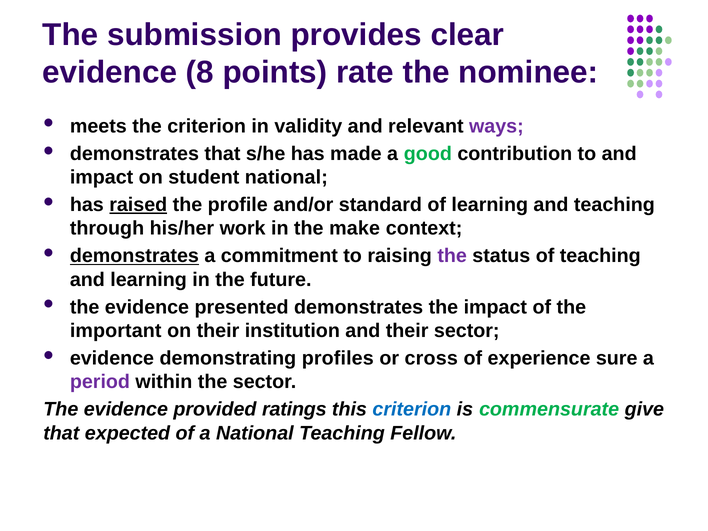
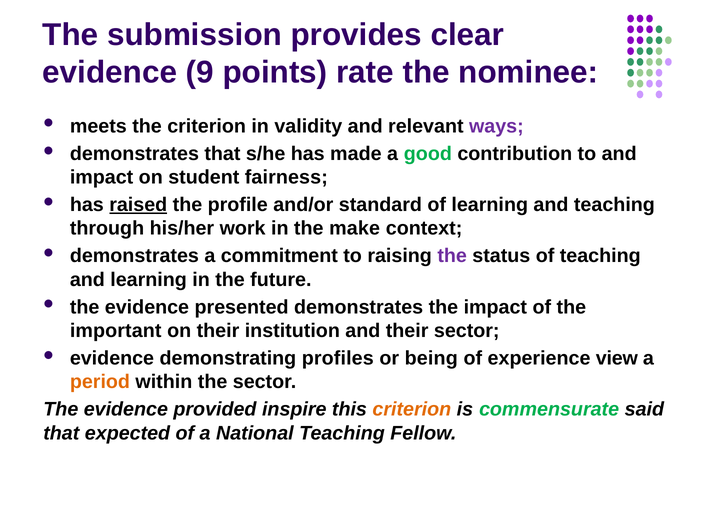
8: 8 -> 9
student national: national -> fairness
demonstrates at (134, 256) underline: present -> none
cross: cross -> being
sure: sure -> view
period colour: purple -> orange
ratings: ratings -> inspire
criterion at (412, 409) colour: blue -> orange
give: give -> said
